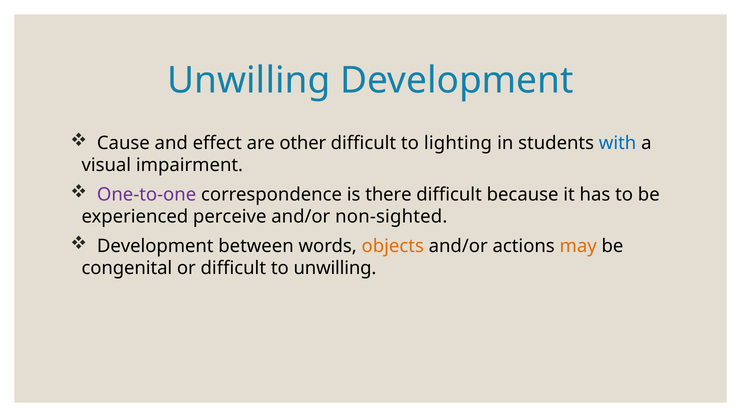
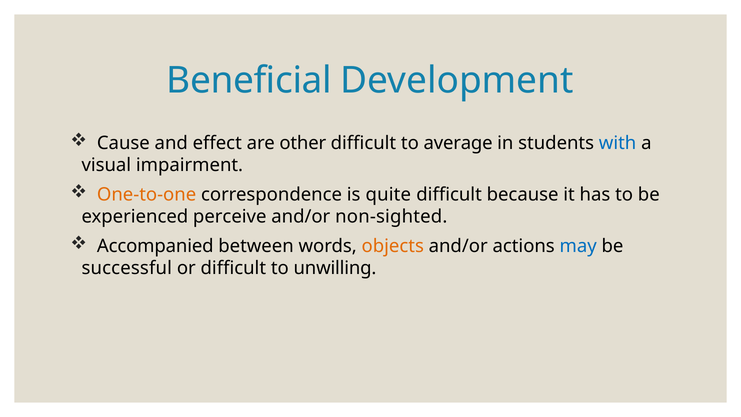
Unwilling at (249, 81): Unwilling -> Beneficial
lighting: lighting -> average
One-to-one colour: purple -> orange
there: there -> quite
Development at (155, 246): Development -> Accompanied
may colour: orange -> blue
congenital: congenital -> successful
